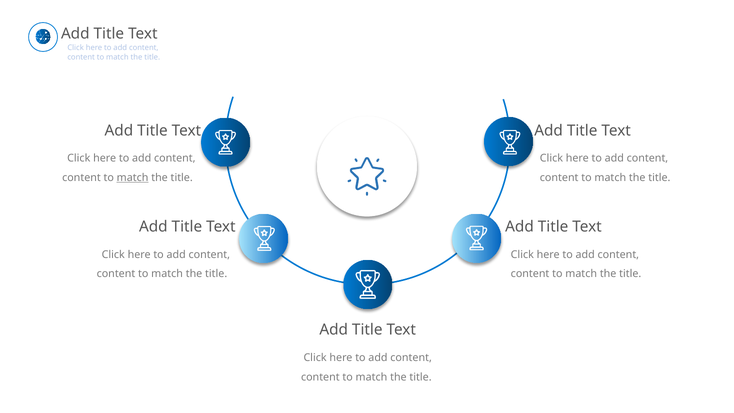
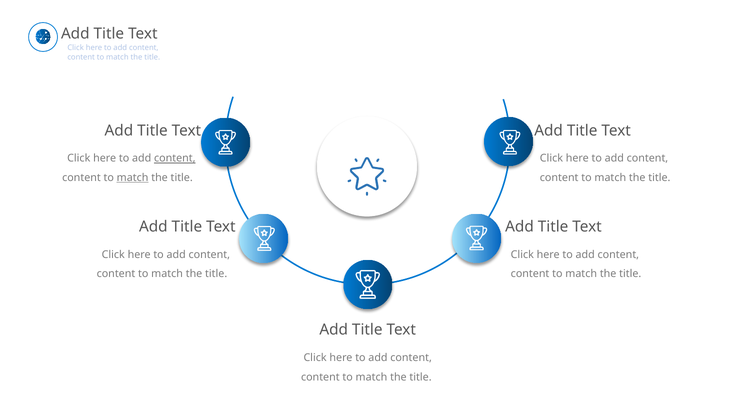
content at (175, 158) underline: none -> present
